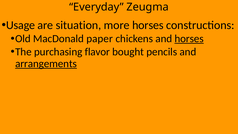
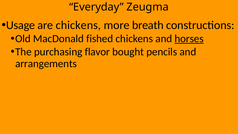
are situation: situation -> chickens
more horses: horses -> breath
paper: paper -> fished
arrangements underline: present -> none
